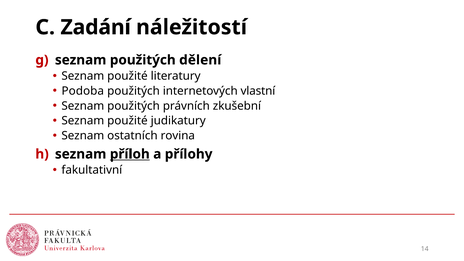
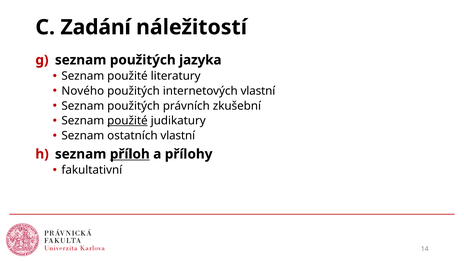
dělení: dělení -> jazyka
Podoba: Podoba -> Nového
použité at (127, 121) underline: none -> present
ostatních rovina: rovina -> vlastní
